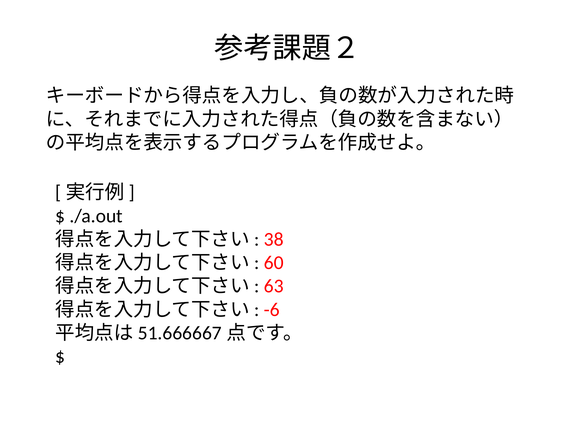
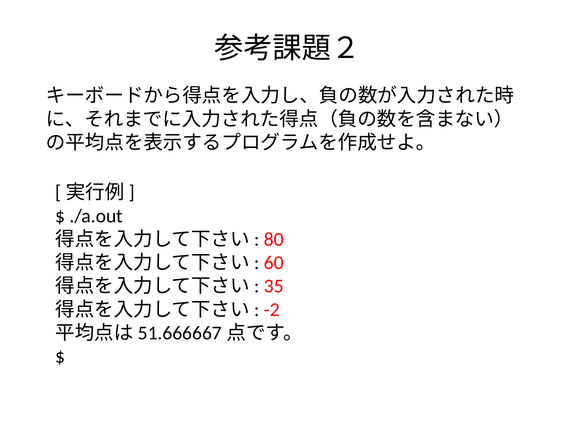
38: 38 -> 80
63: 63 -> 35
-6: -6 -> -2
